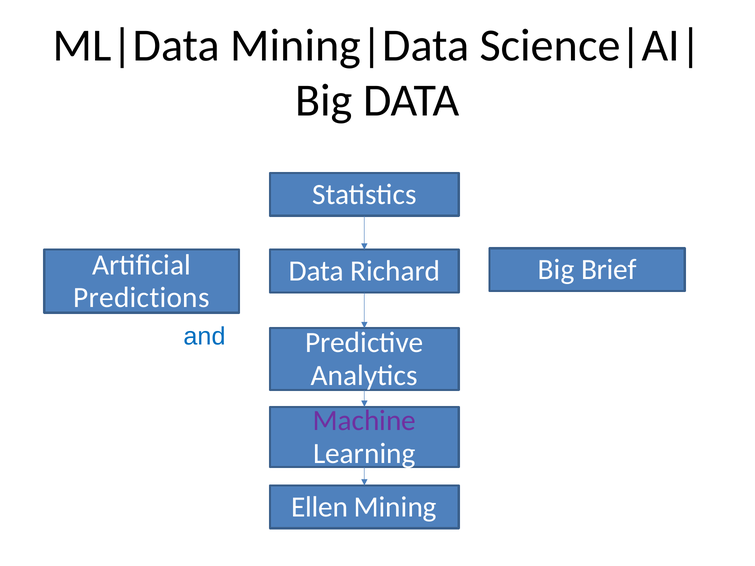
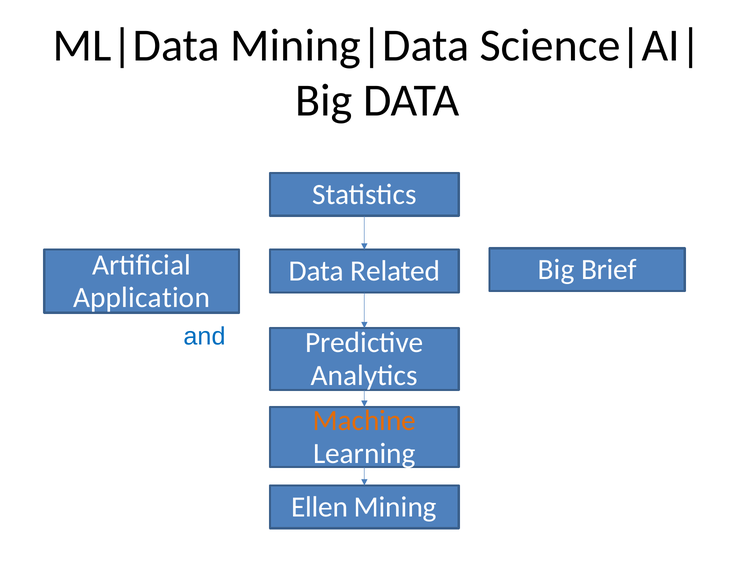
Richard: Richard -> Related
Predictions: Predictions -> Application
Machine colour: purple -> orange
